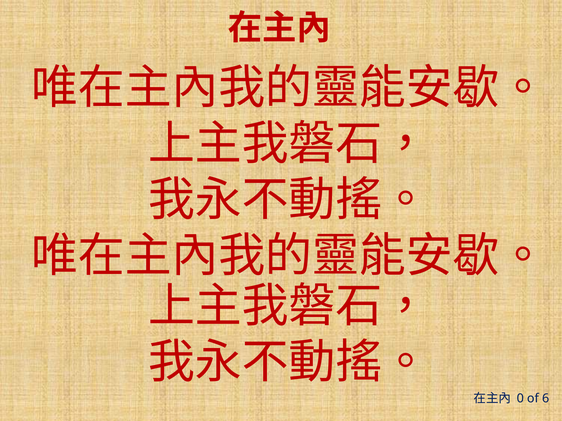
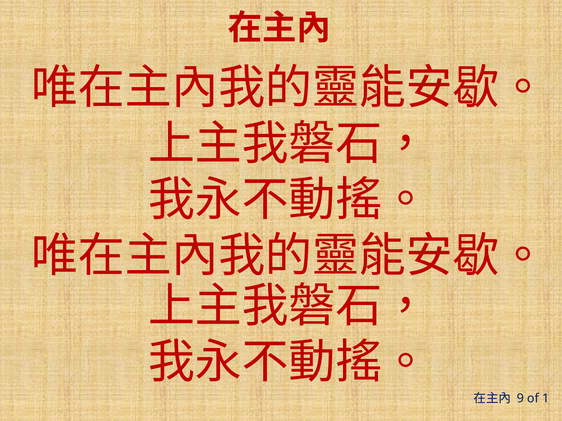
0: 0 -> 9
6: 6 -> 1
